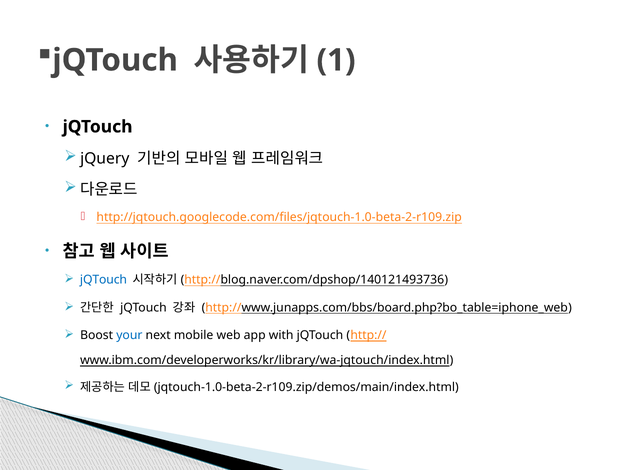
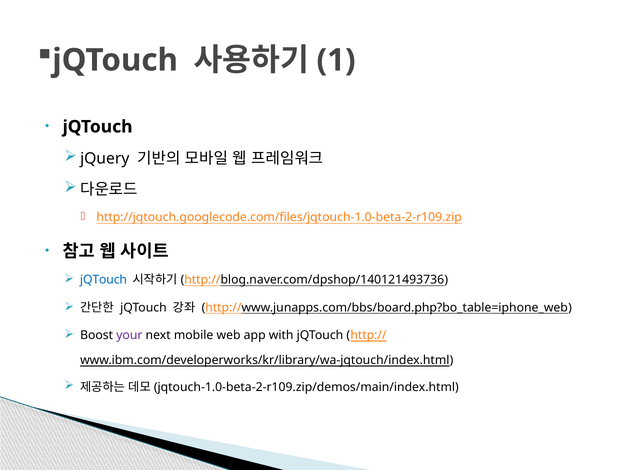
your colour: blue -> purple
